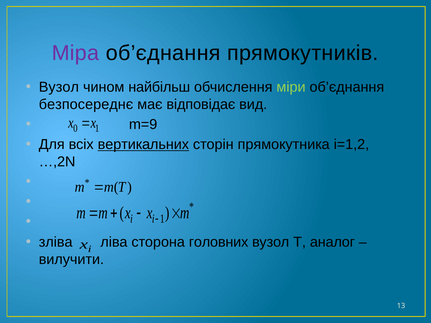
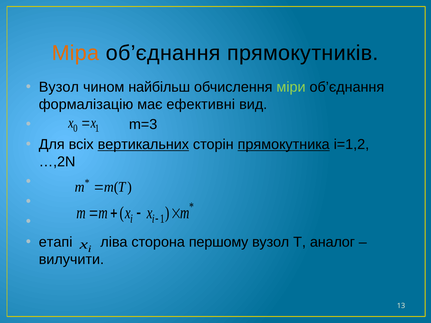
Міра colour: purple -> orange
безпосереднє: безпосереднє -> формалізацію
відповідає: відповідає -> ефективні
m=9: m=9 -> m=3
прямокутника underline: none -> present
зліва: зліва -> етапі
головних: головних -> першому
